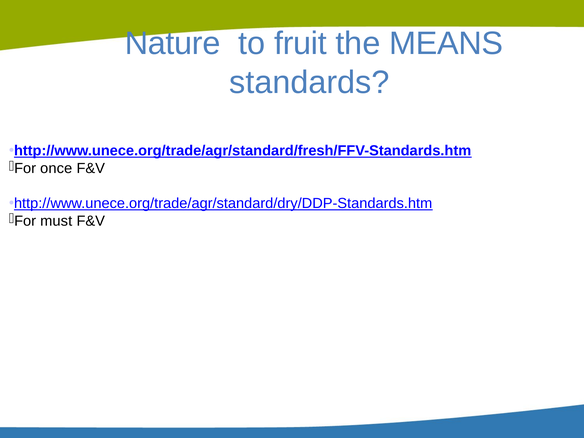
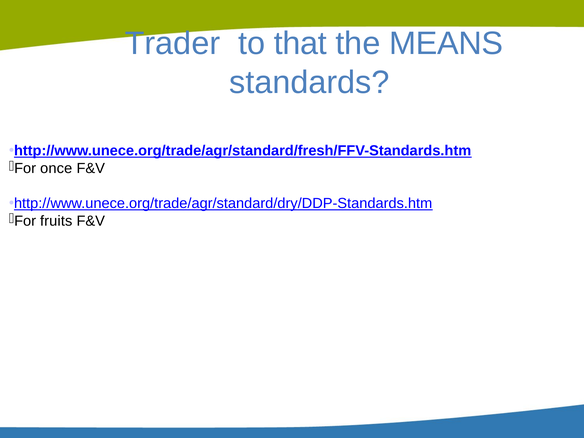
Nature: Nature -> Trader
fruit: fruit -> that
must: must -> fruits
